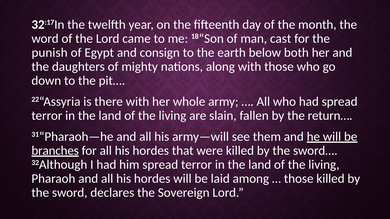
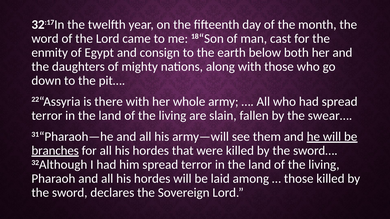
punish: punish -> enmity
return…: return… -> swear…
